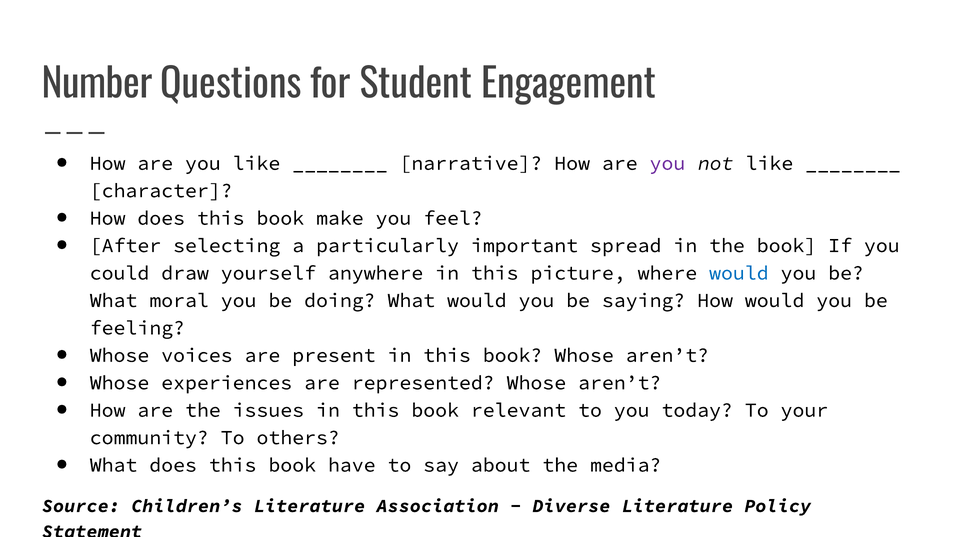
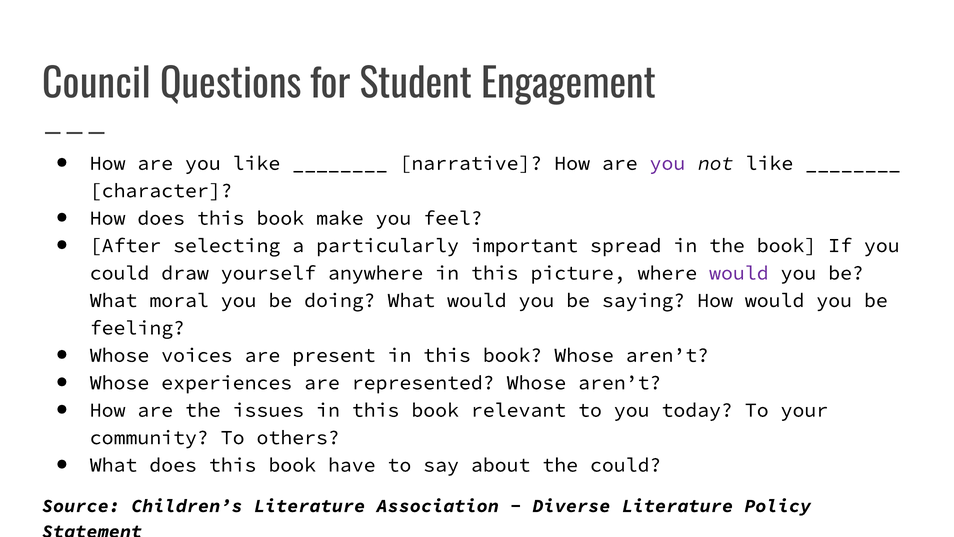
Number: Number -> Council
would at (739, 273) colour: blue -> purple
the media: media -> could
